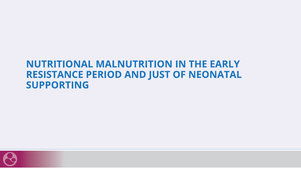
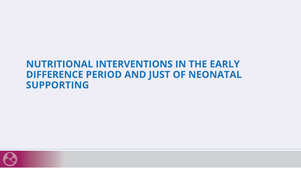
MALNUTRITION: MALNUTRITION -> INTERVENTIONS
RESISTANCE: RESISTANCE -> DIFFERENCE
